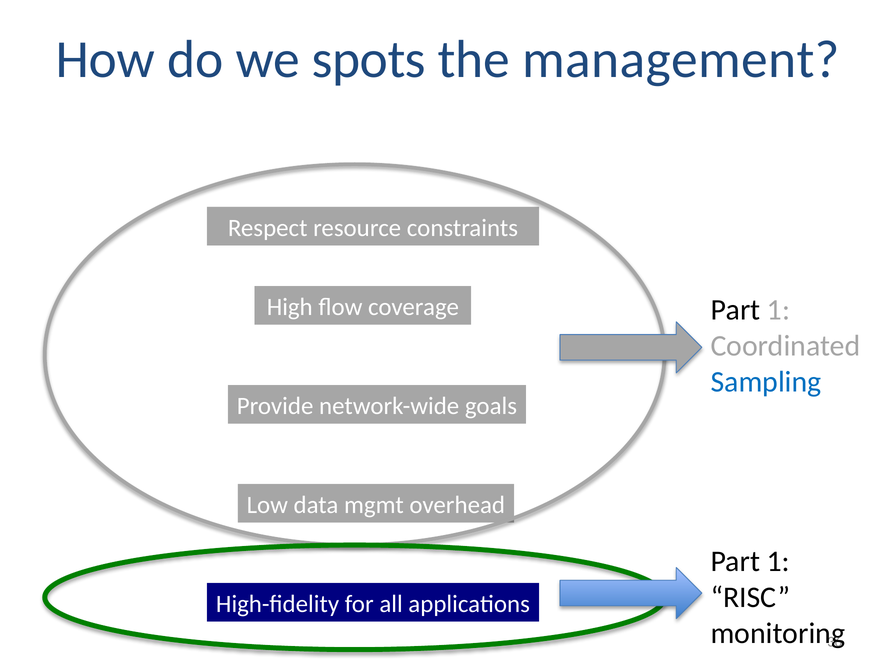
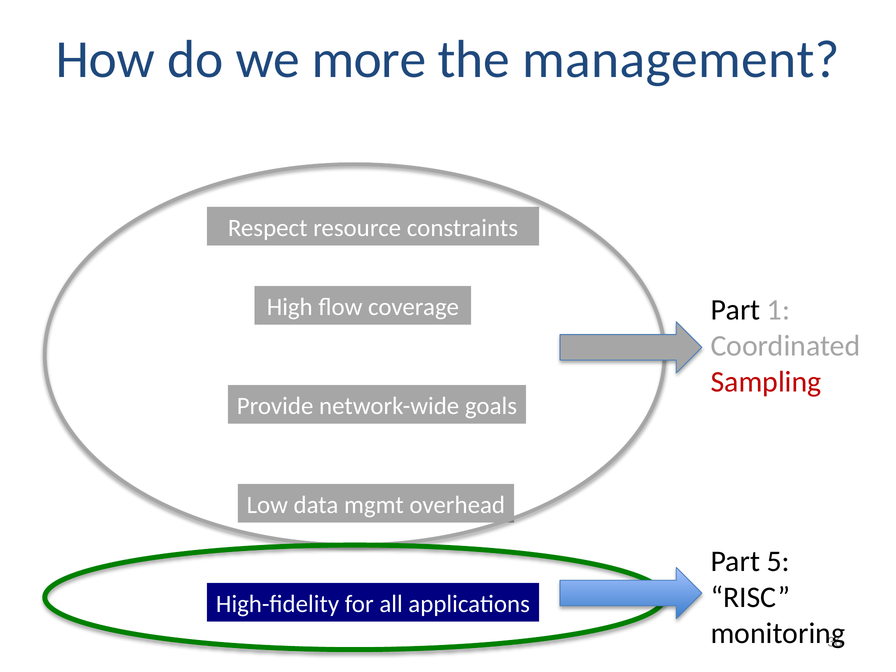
spots: spots -> more
Sampling colour: blue -> red
1 at (778, 562): 1 -> 5
